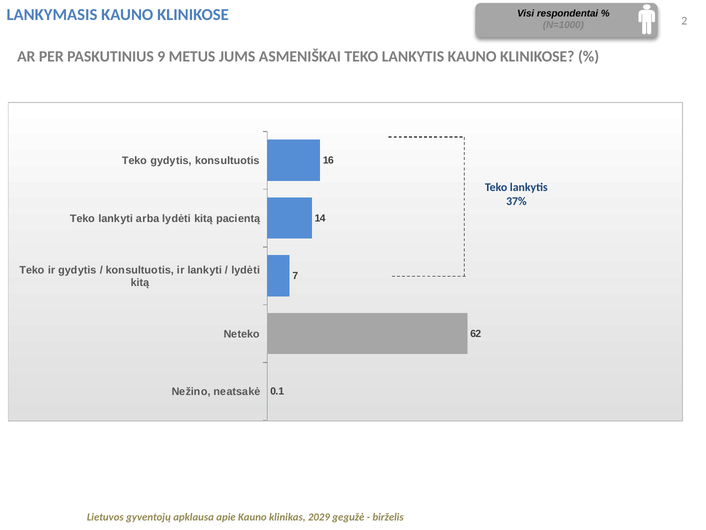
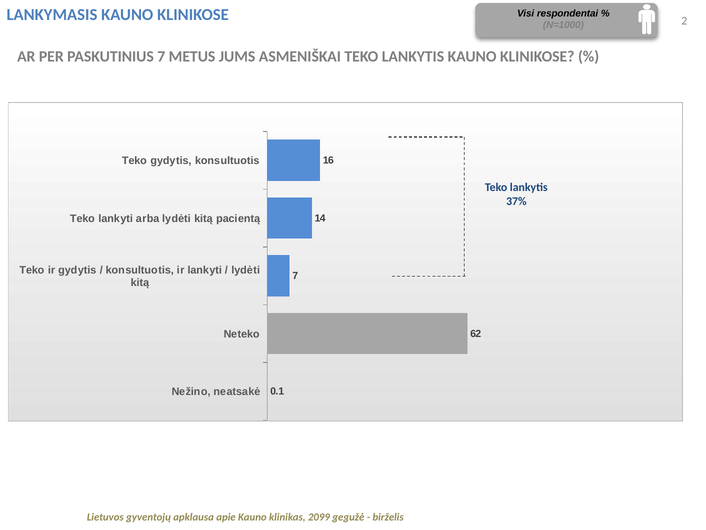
PASKUTINIUS 9: 9 -> 7
2029: 2029 -> 2099
